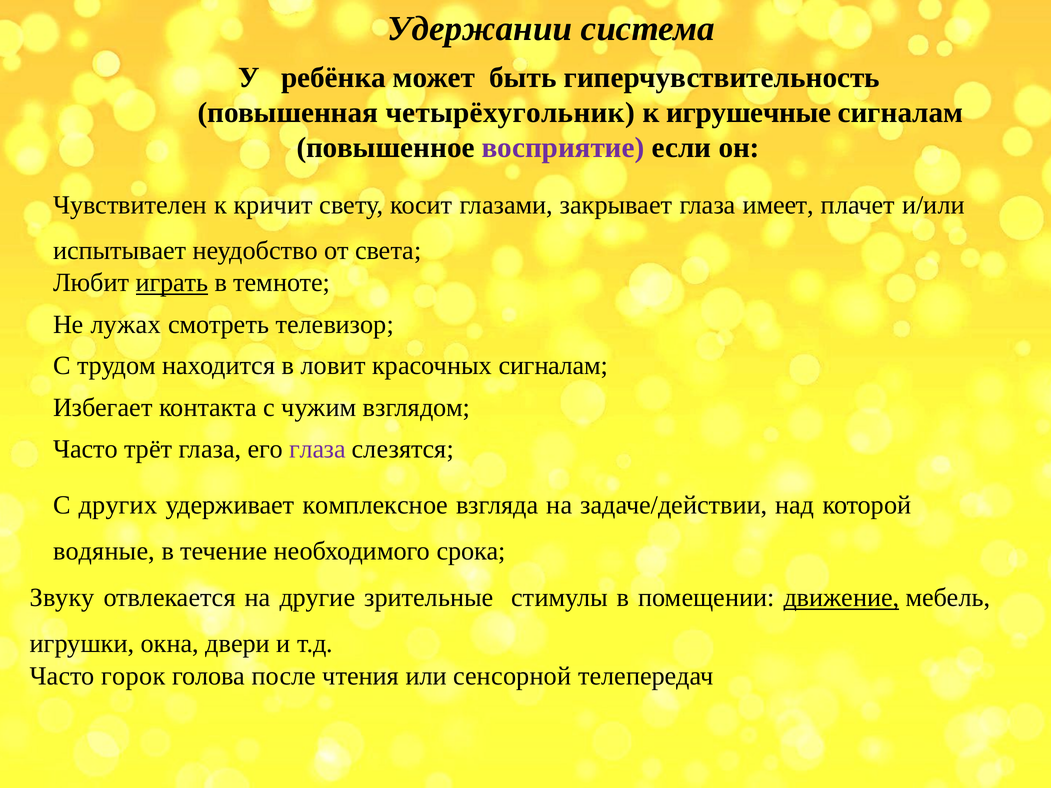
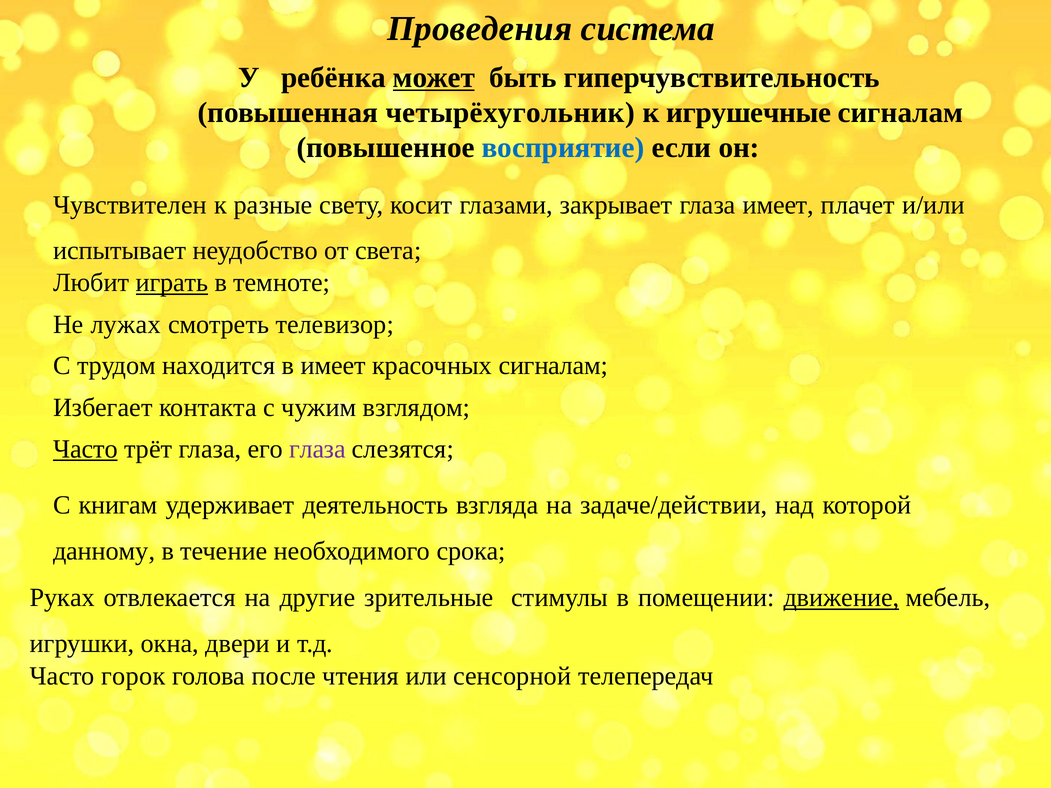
Удержании: Удержании -> Проведения
может underline: none -> present
восприятие colour: purple -> blue
кричит: кричит -> разные
в ловит: ловит -> имеет
Часто at (85, 449) underline: none -> present
других: других -> книгам
комплексное: комплексное -> деятельность
водяные: водяные -> данному
Звуку: Звуку -> Руках
